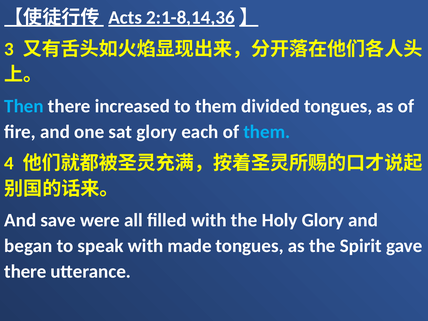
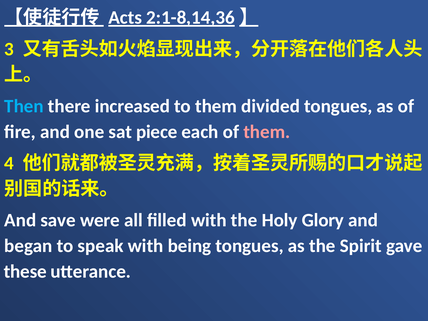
sat glory: glory -> piece
them at (267, 132) colour: light blue -> pink
made: made -> being
there at (25, 271): there -> these
